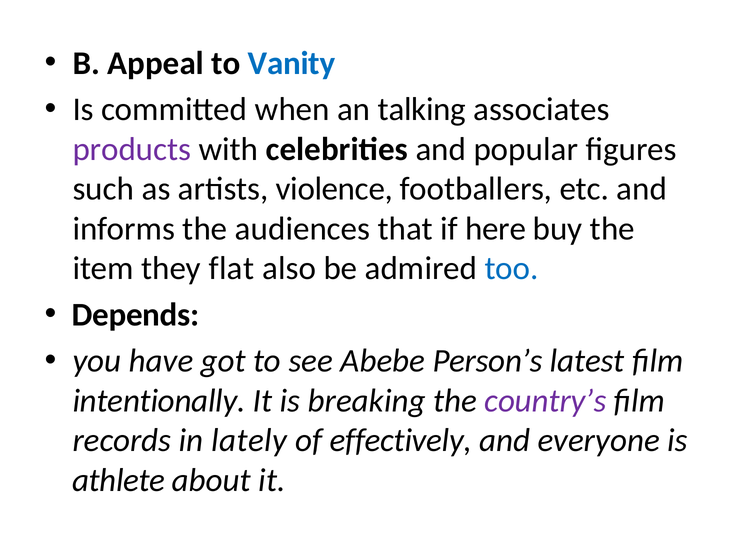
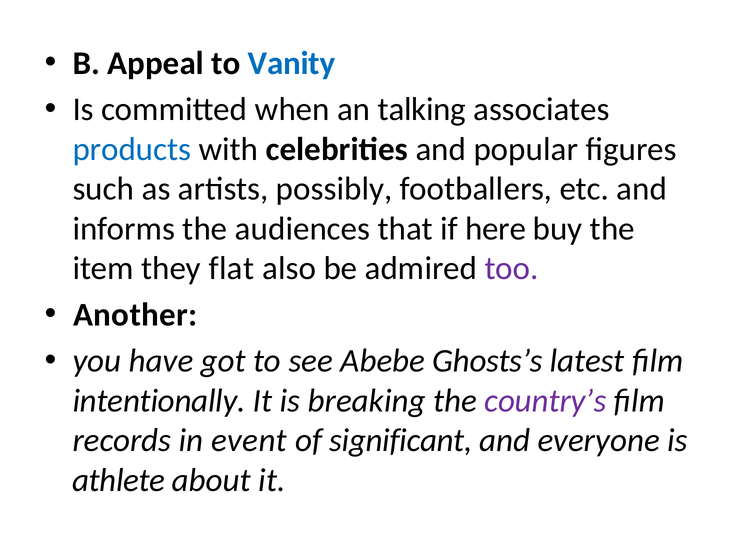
products colour: purple -> blue
violence: violence -> possibly
too colour: blue -> purple
Depends: Depends -> Another
Person’s: Person’s -> Ghosts’s
lately: lately -> event
effectively: effectively -> significant
